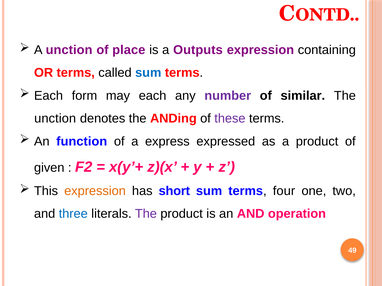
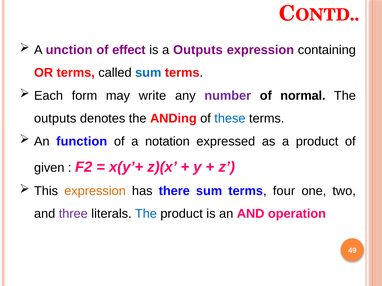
place: place -> effect
may each: each -> write
similar: similar -> normal
unction at (55, 119): unction -> outputs
these colour: purple -> blue
express: express -> notation
short: short -> there
three colour: blue -> purple
The at (146, 214) colour: purple -> blue
